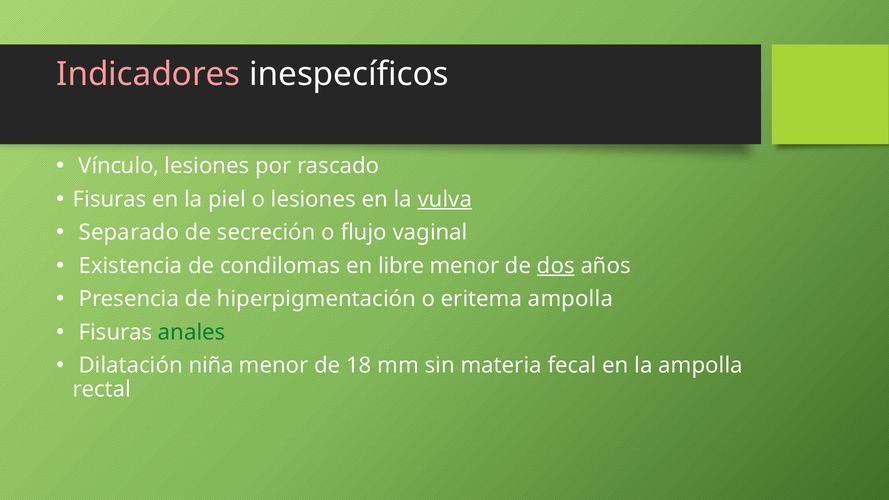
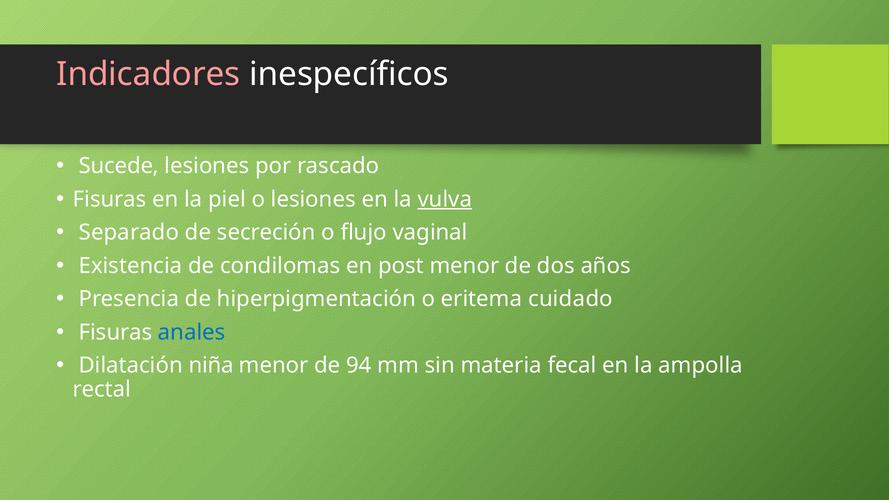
Vínculo: Vínculo -> Sucede
libre: libre -> post
dos underline: present -> none
eritema ampolla: ampolla -> cuidado
anales colour: green -> blue
18: 18 -> 94
